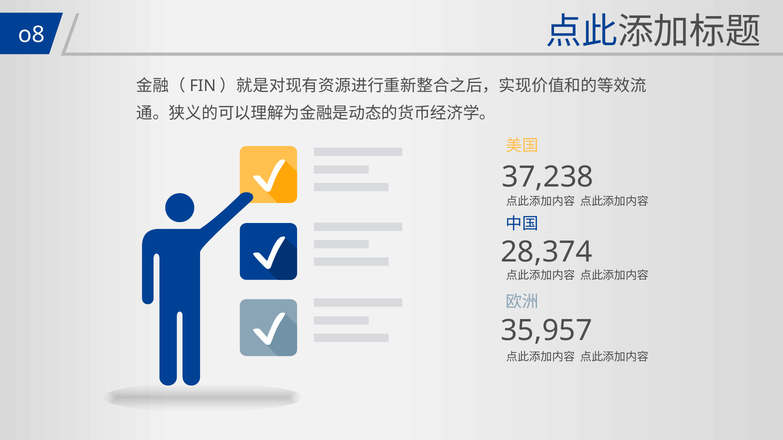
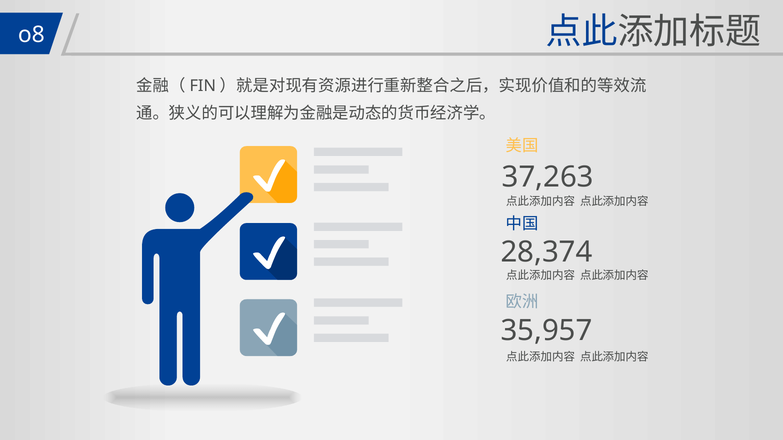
37,238: 37,238 -> 37,263
